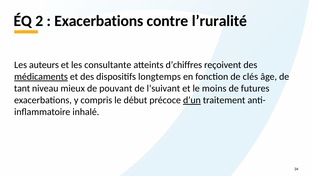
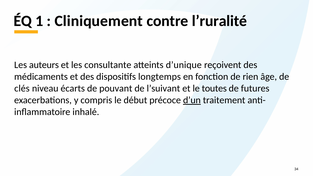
2: 2 -> 1
Exacerbations at (99, 21): Exacerbations -> Cliniquement
d’chiffres: d’chiffres -> d’unique
médicaments underline: present -> none
clés: clés -> rien
tant: tant -> clés
mieux: mieux -> écarts
moins: moins -> toutes
